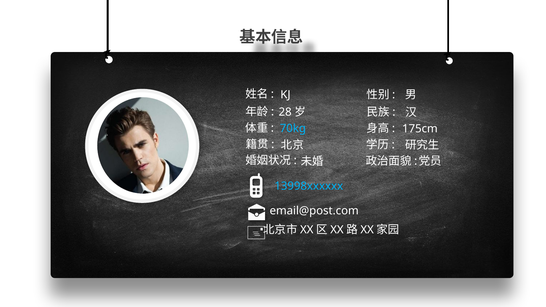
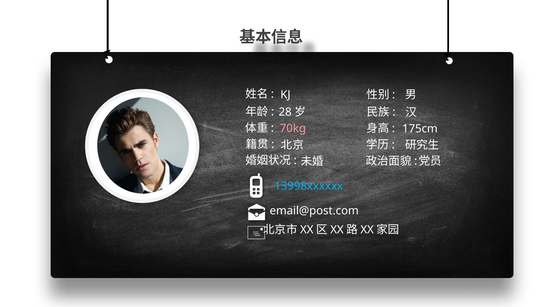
70kg colour: light blue -> pink
